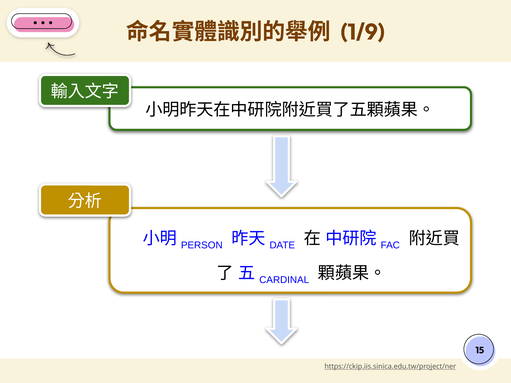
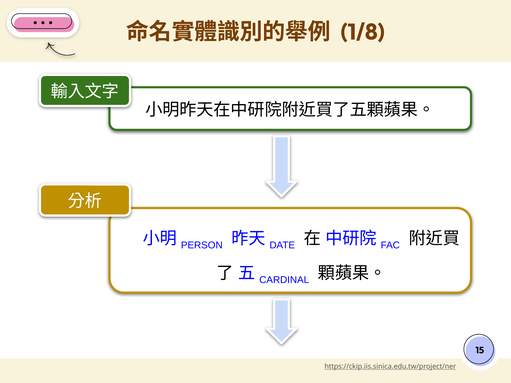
1/9: 1/9 -> 1/8
